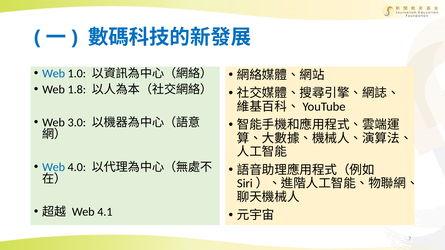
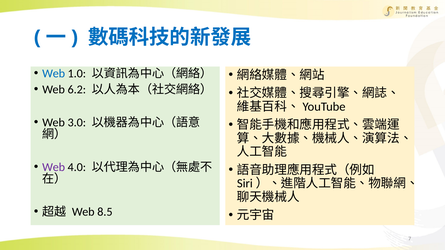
1.8: 1.8 -> 6.2
Web at (54, 167) colour: blue -> purple
4.1: 4.1 -> 8.5
